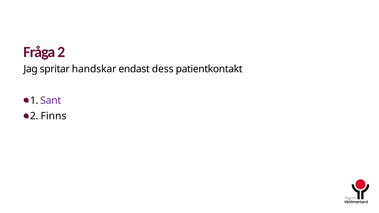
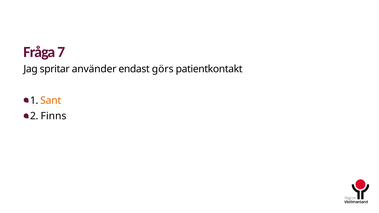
Fråga 2: 2 -> 7
handskar: handskar -> använder
dess: dess -> görs
Sant colour: purple -> orange
